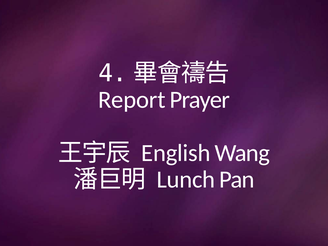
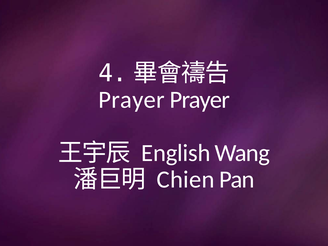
Report at (132, 100): Report -> Prayer
Lunch: Lunch -> Chien
